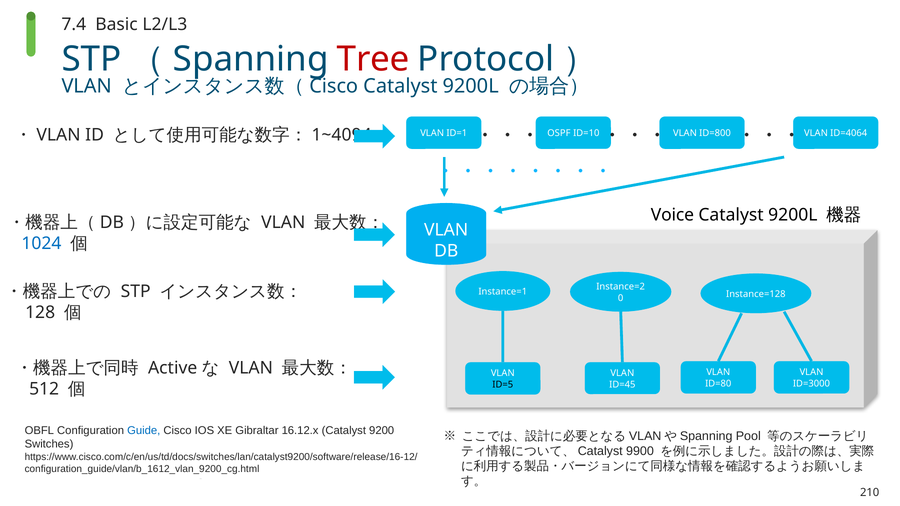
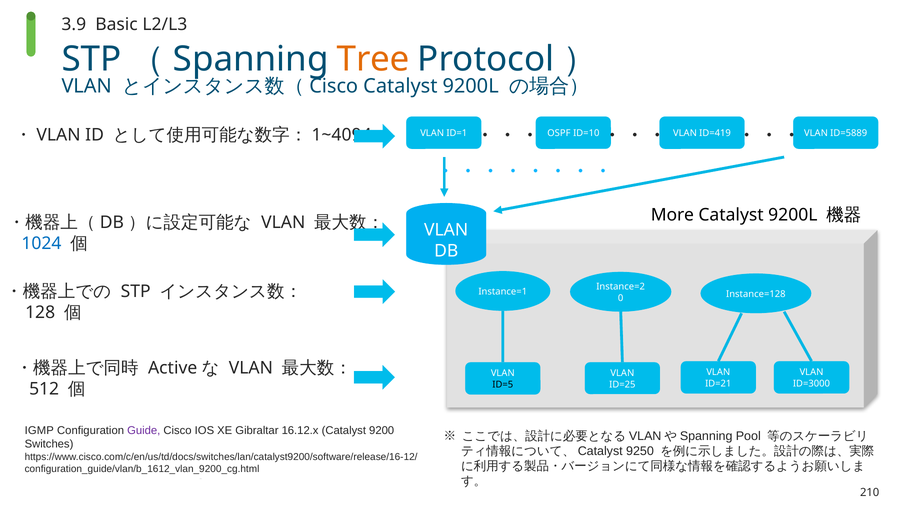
7.4: 7.4 -> 3.9
Tree colour: red -> orange
ID=800: ID=800 -> ID=419
ID=4064: ID=4064 -> ID=5889
Voice: Voice -> More
ID=80: ID=80 -> ID=21
ID=45: ID=45 -> ID=25
OBFL: OBFL -> IGMP
Guide colour: blue -> purple
9900: 9900 -> 9250
